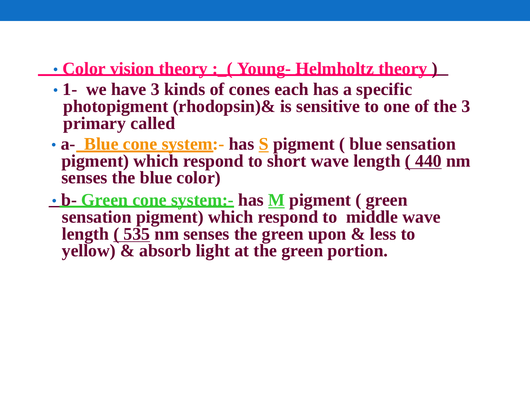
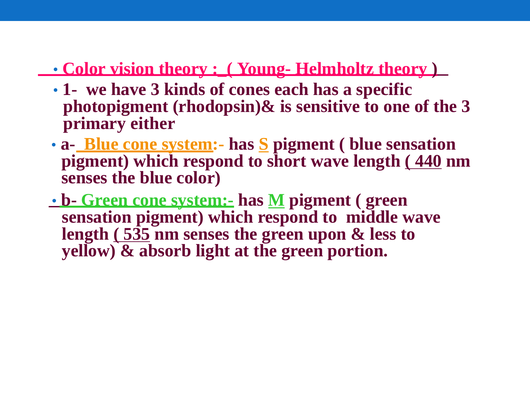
called: called -> either
